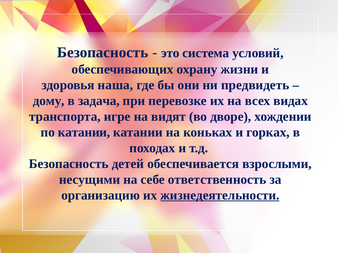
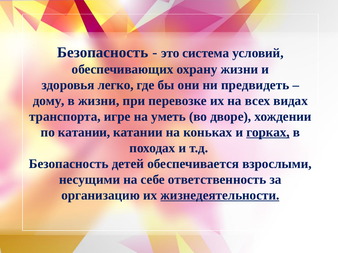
наша: наша -> легко
в задача: задача -> жизни
видят: видят -> уметь
горках underline: none -> present
